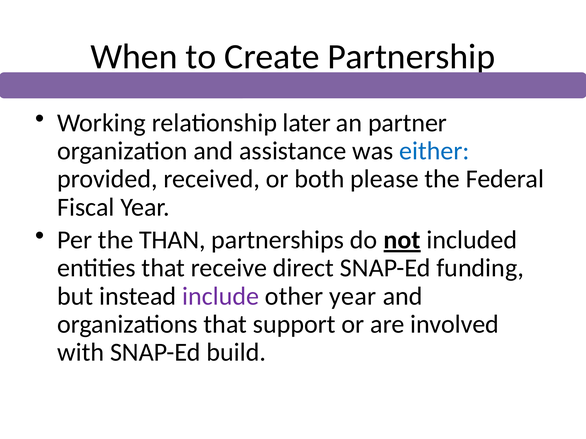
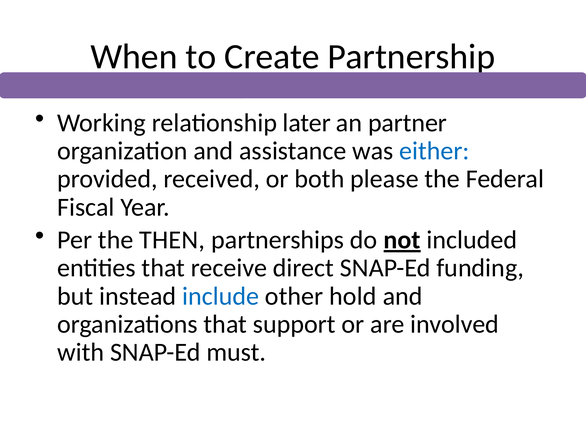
THAN: THAN -> THEN
include colour: purple -> blue
other year: year -> hold
build: build -> must
